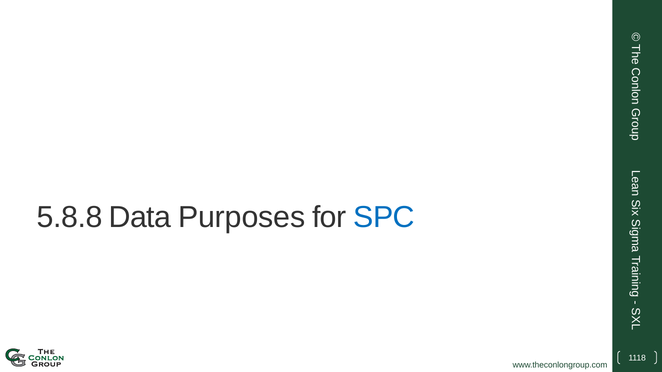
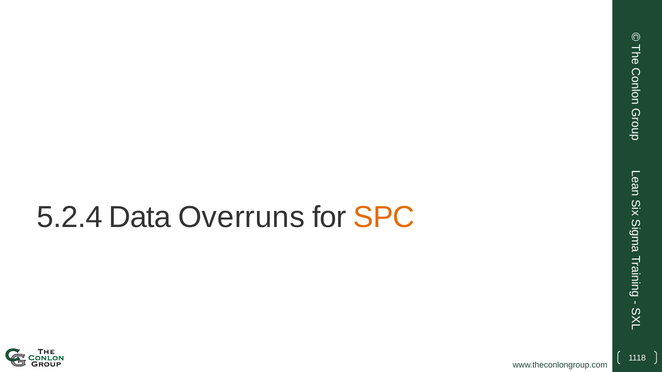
5.8.8: 5.8.8 -> 5.2.4
Purposes: Purposes -> Overruns
SPC colour: blue -> orange
